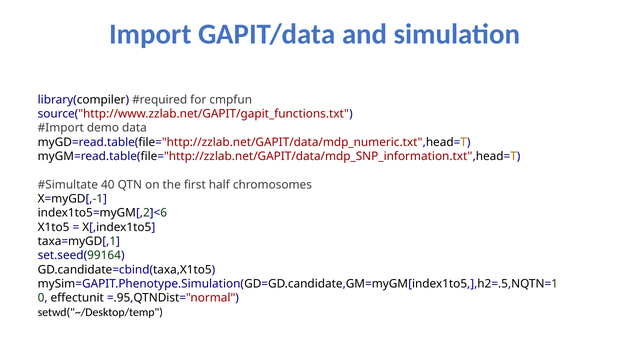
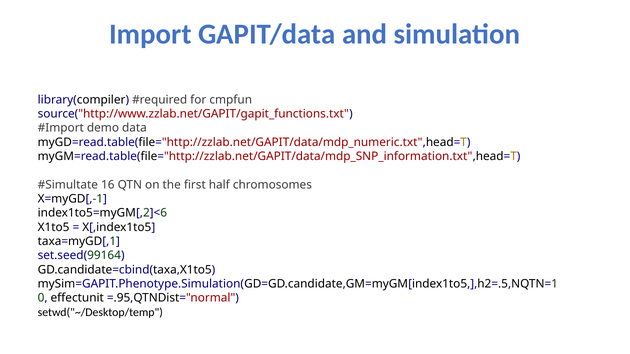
40: 40 -> 16
